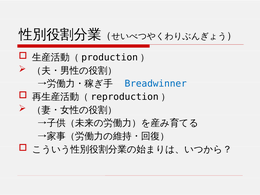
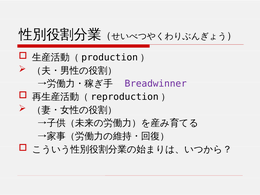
Breadwinner colour: blue -> purple
